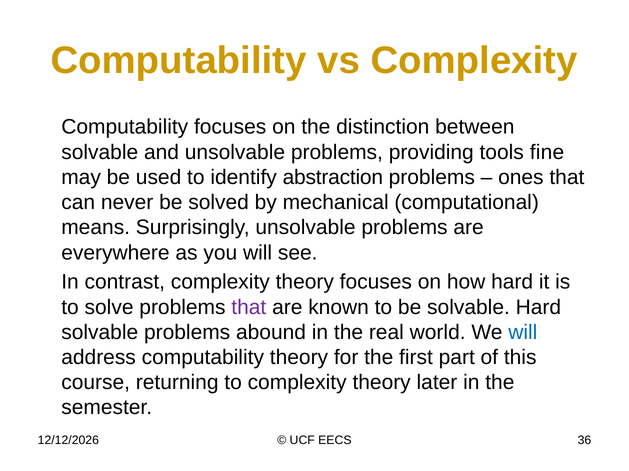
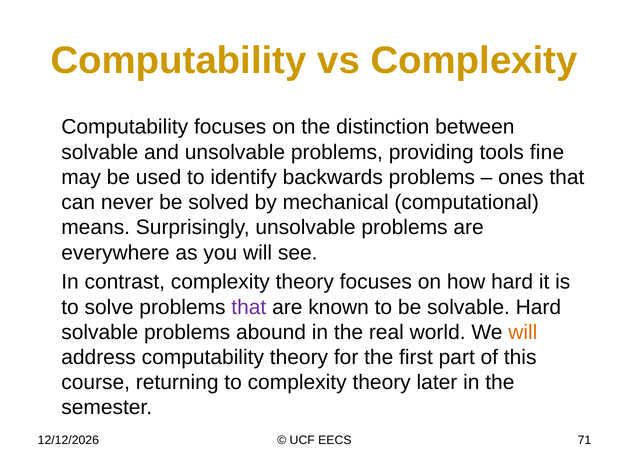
abstraction: abstraction -> backwards
will at (523, 333) colour: blue -> orange
36: 36 -> 71
